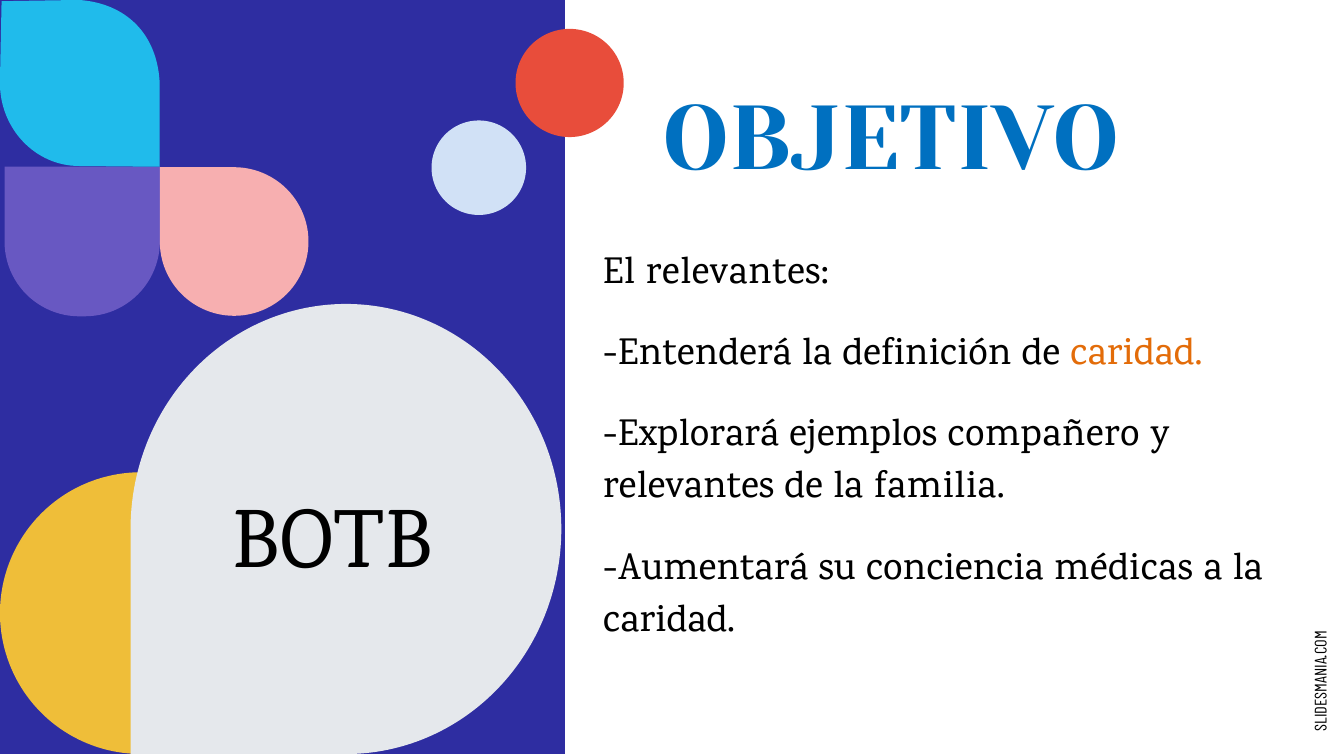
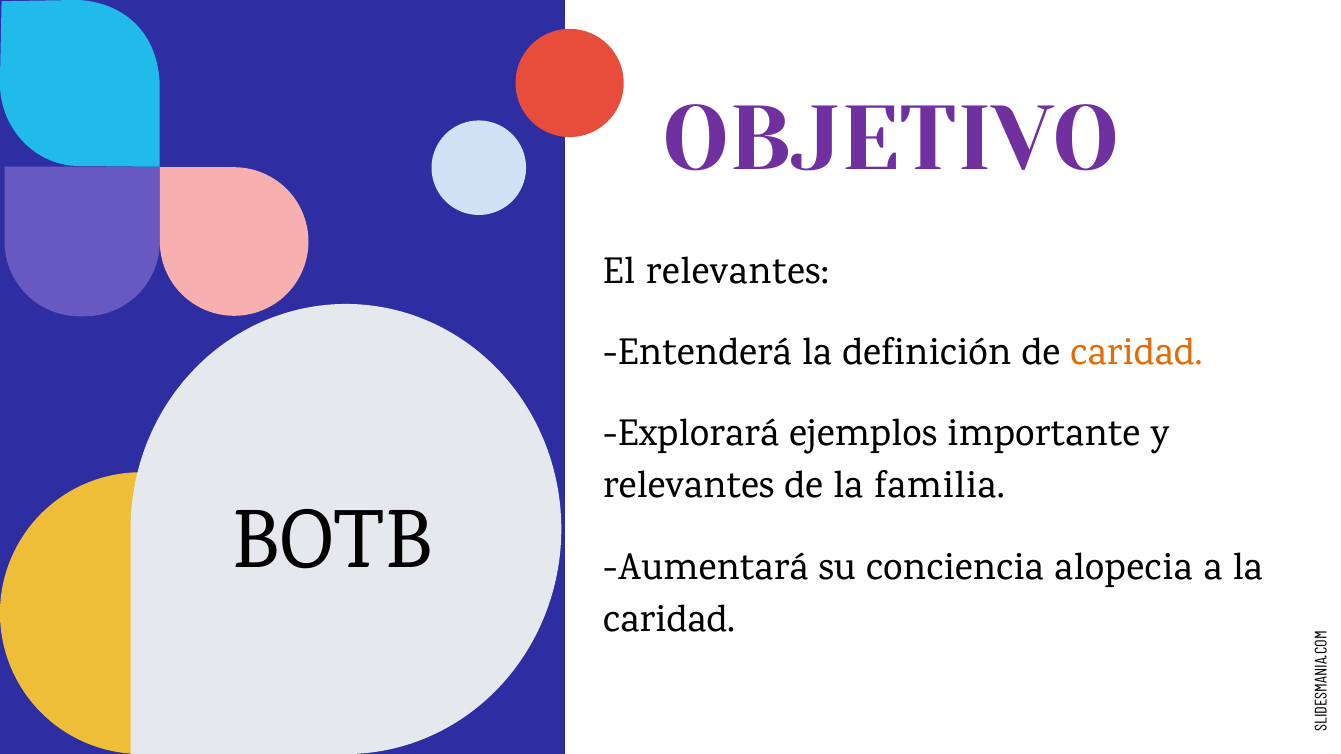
OBJETIVO colour: blue -> purple
compañero: compañero -> importante
médicas: médicas -> alopecia
